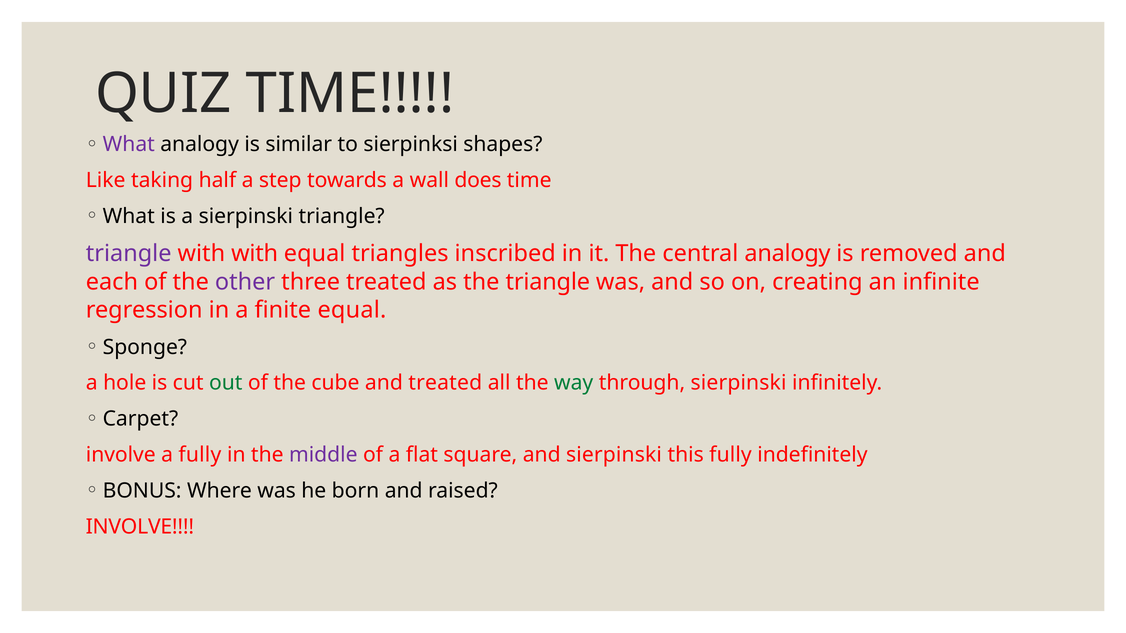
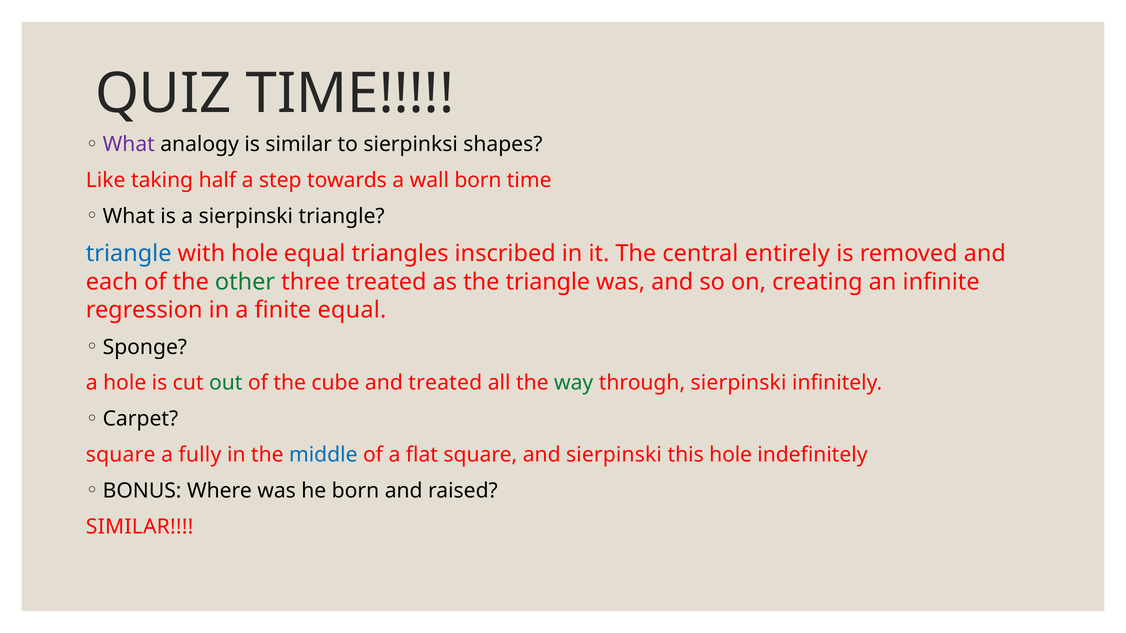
wall does: does -> born
triangle at (129, 254) colour: purple -> blue
with with: with -> hole
central analogy: analogy -> entirely
other colour: purple -> green
involve at (121, 455): involve -> square
middle colour: purple -> blue
this fully: fully -> hole
INVOLVE at (140, 527): INVOLVE -> SIMILAR
